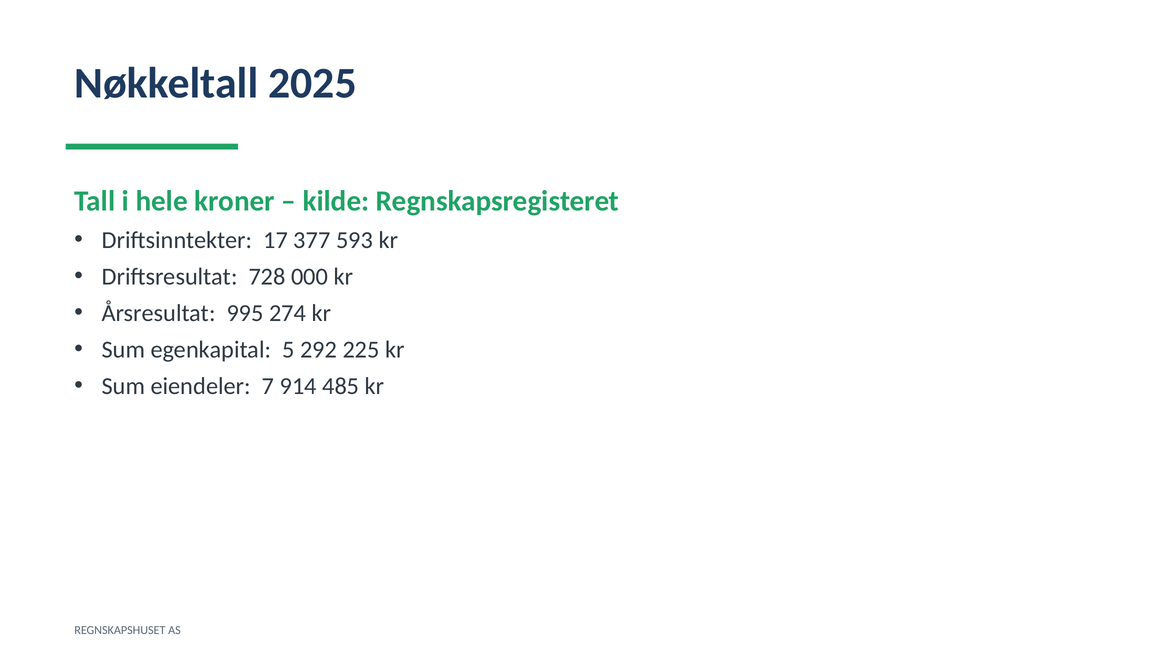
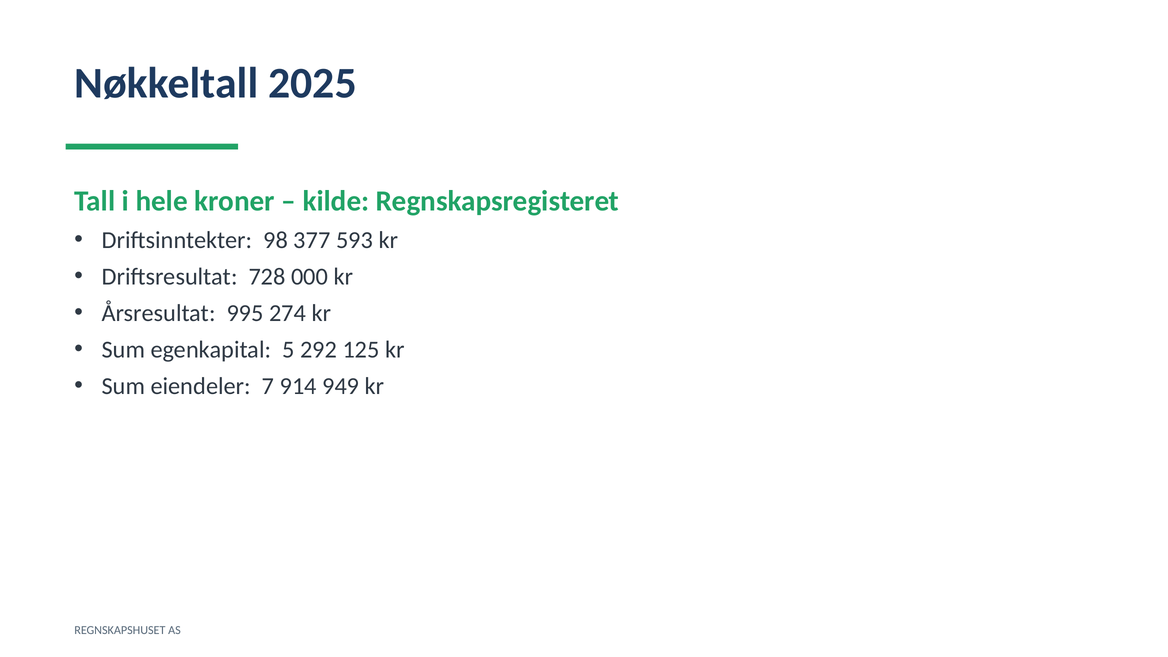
17: 17 -> 98
225: 225 -> 125
485: 485 -> 949
